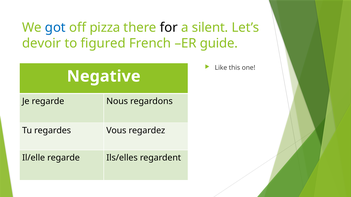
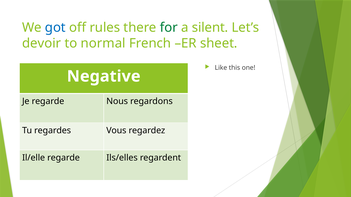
pizza: pizza -> rules
for colour: black -> green
figured: figured -> normal
guide: guide -> sheet
